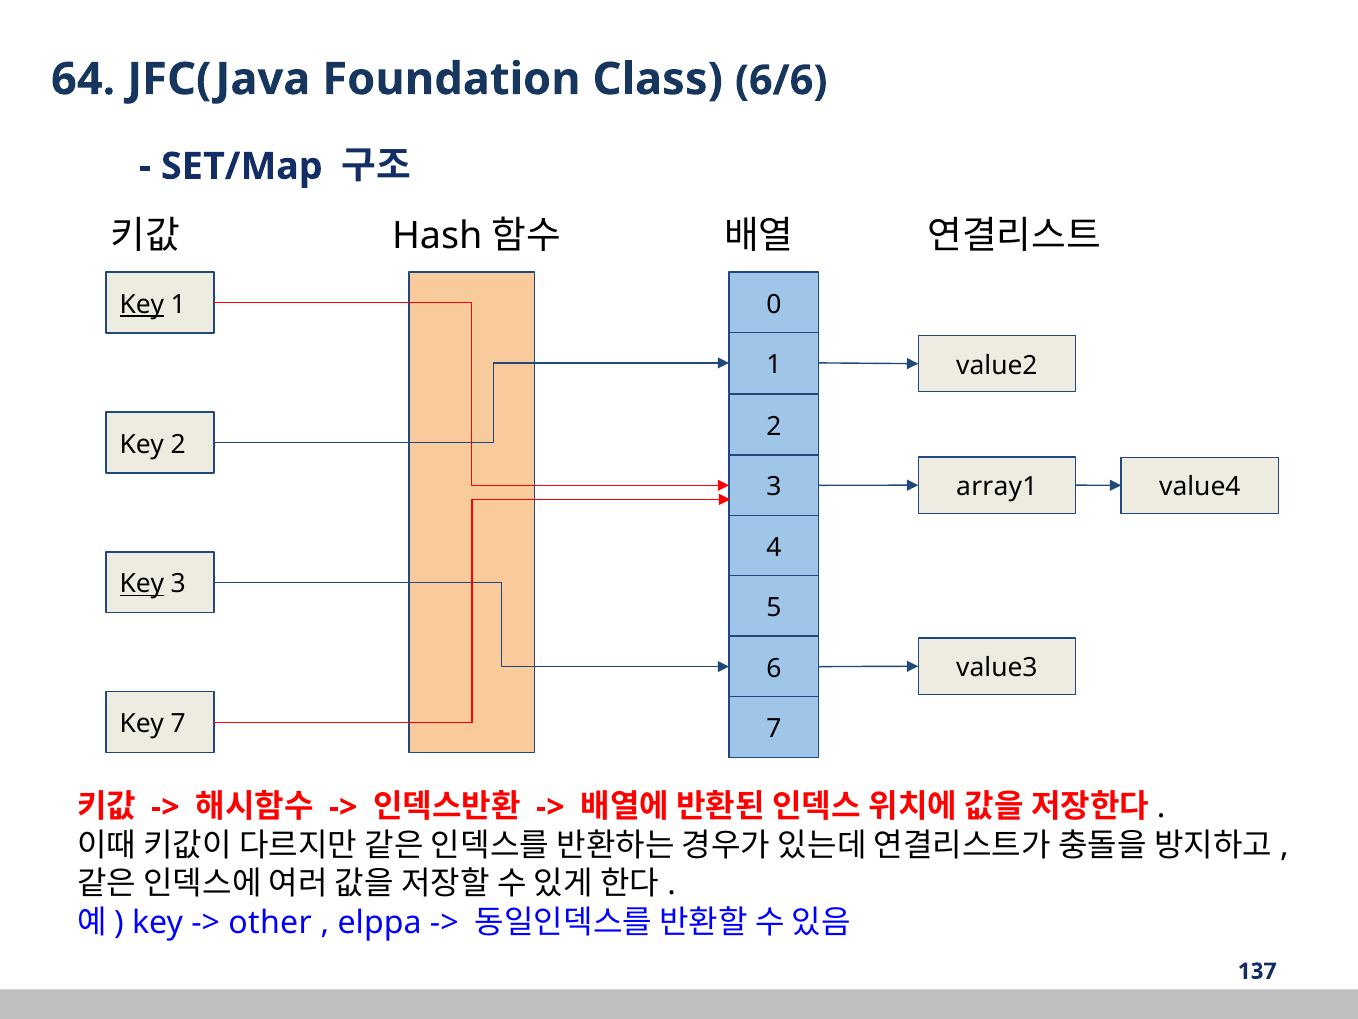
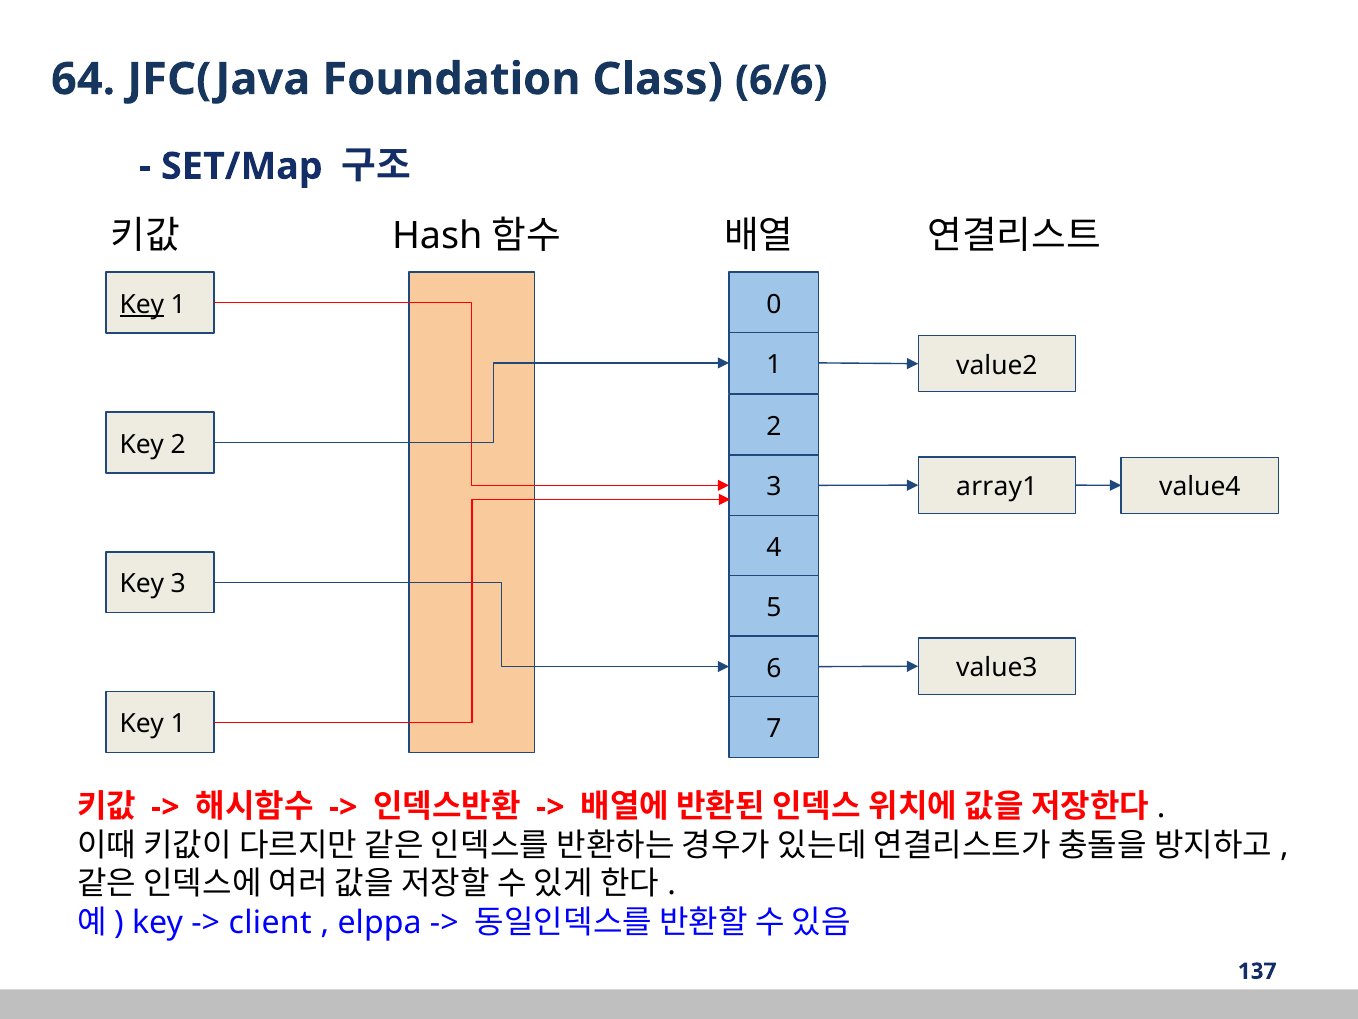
Key at (142, 584) underline: present -> none
7 at (178, 724): 7 -> 1
other: other -> client
